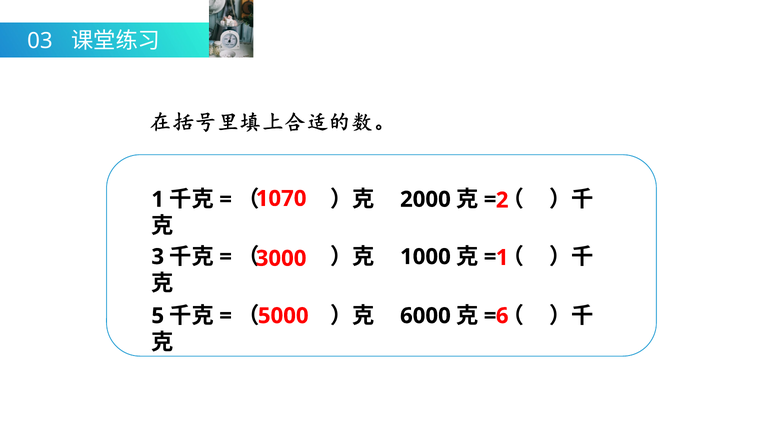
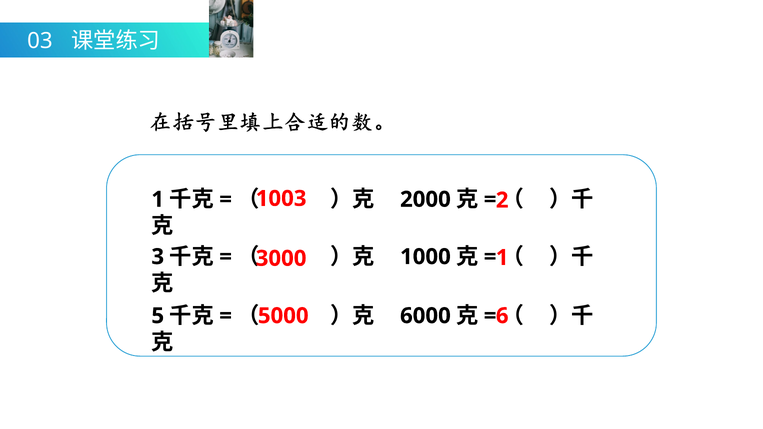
1070: 1070 -> 1003
